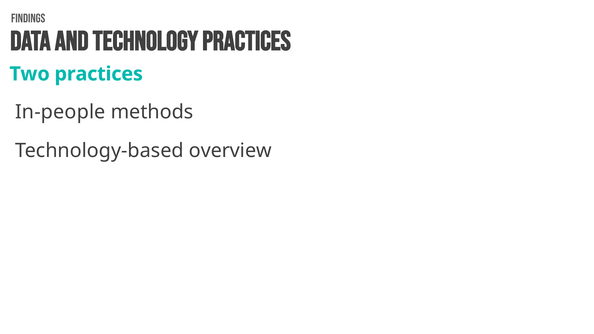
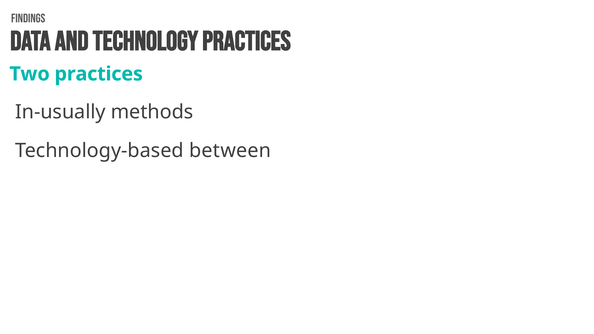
In-people: In-people -> In-usually
overview: overview -> between
